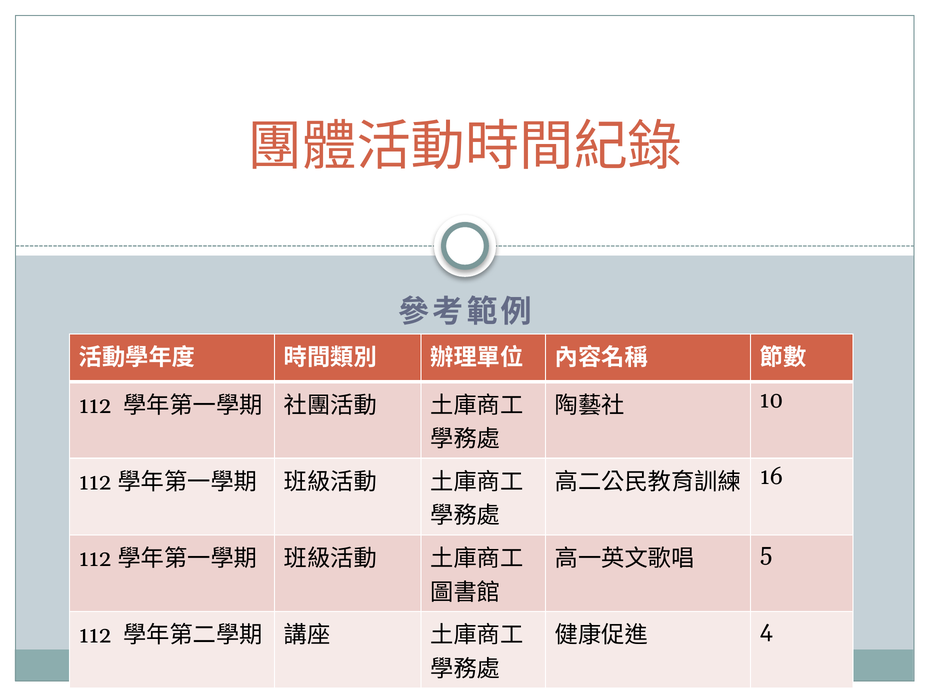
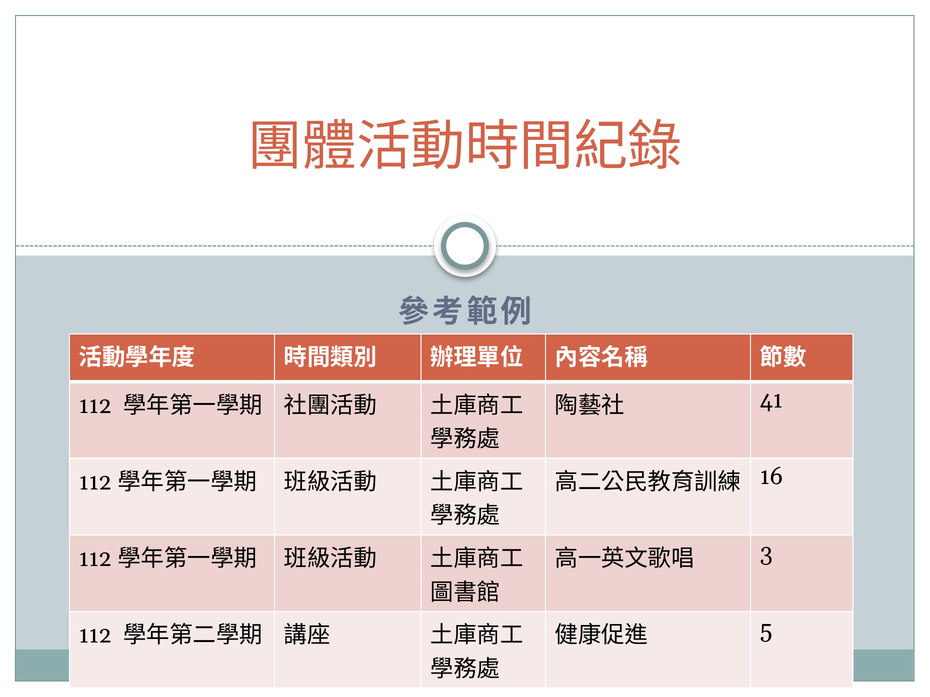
10: 10 -> 41
5: 5 -> 3
4: 4 -> 5
